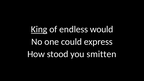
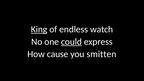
would: would -> watch
could underline: none -> present
stood: stood -> cause
